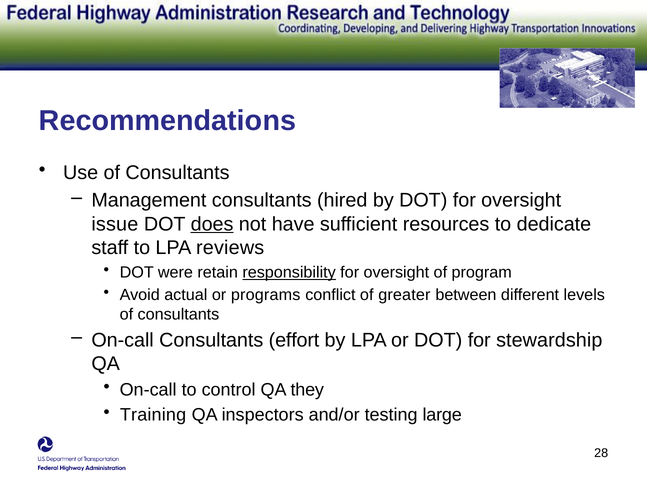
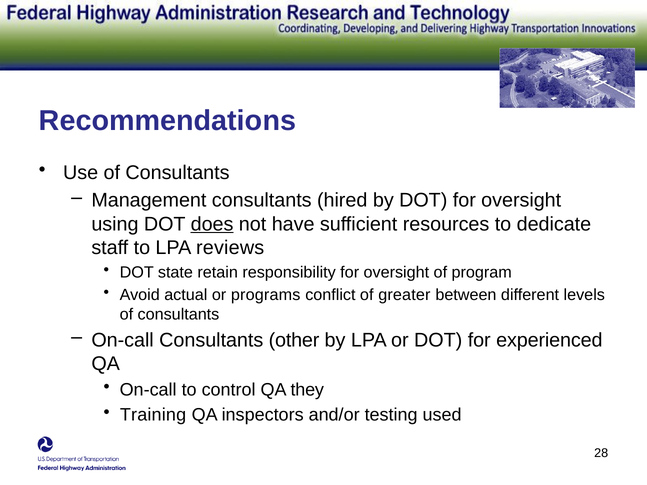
issue: issue -> using
were: were -> state
responsibility underline: present -> none
effort: effort -> other
stewardship: stewardship -> experienced
large: large -> used
